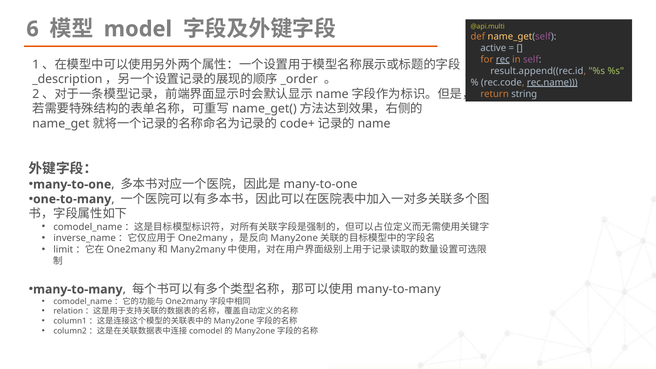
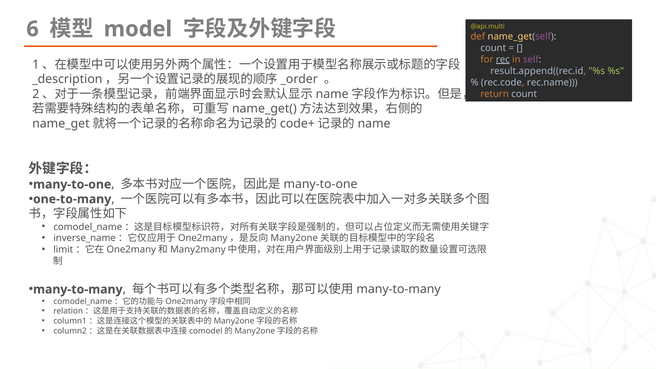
active at (493, 48): active -> count
rec.name underline: present -> none
return string: string -> count
